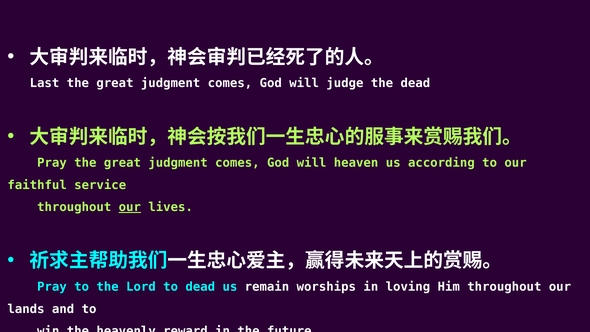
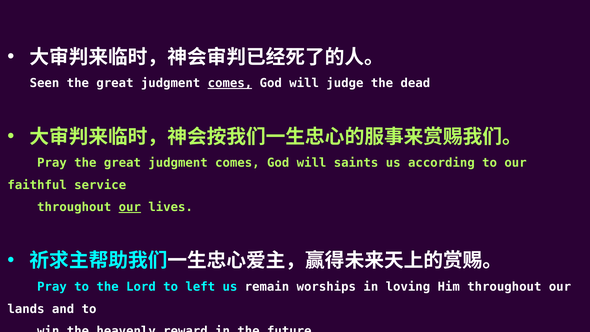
Last: Last -> Seen
comes at (230, 83) underline: none -> present
heaven: heaven -> saints
to dead: dead -> left
